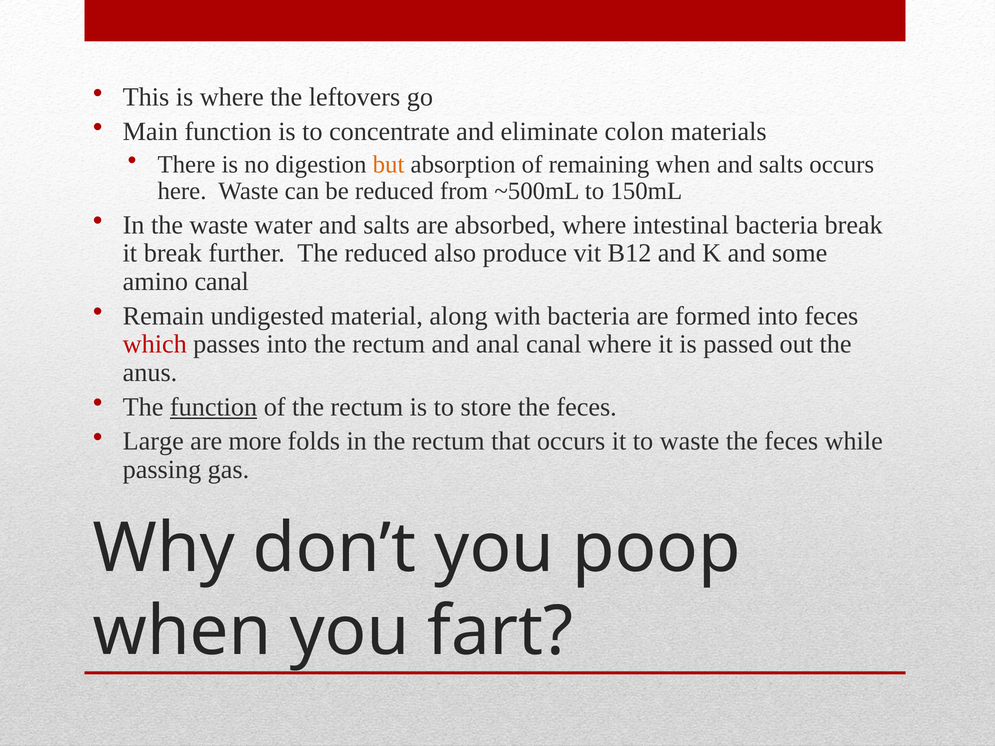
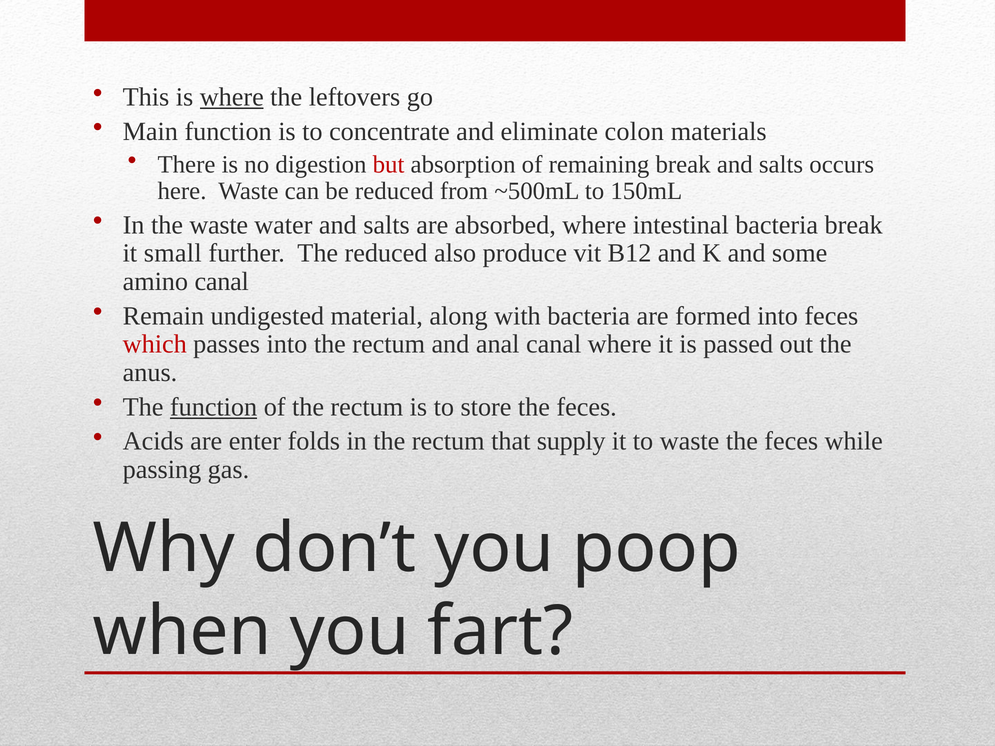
where at (232, 97) underline: none -> present
but colour: orange -> red
remaining when: when -> break
it break: break -> small
Large: Large -> Acids
more: more -> enter
that occurs: occurs -> supply
